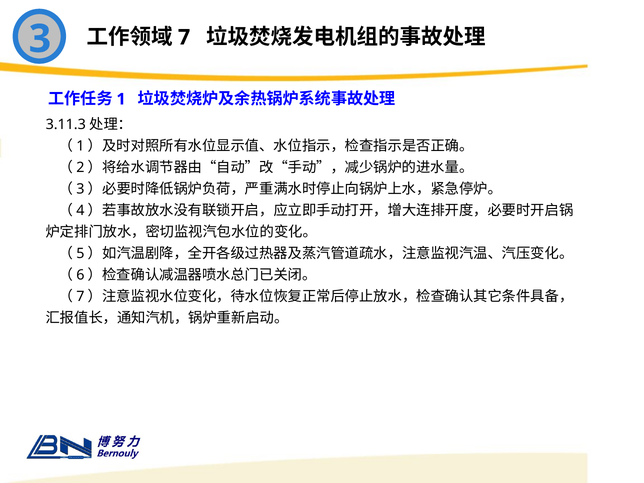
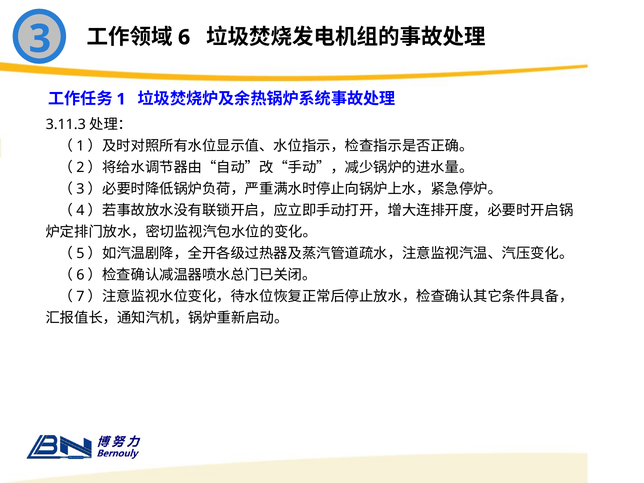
7: 7 -> 6
